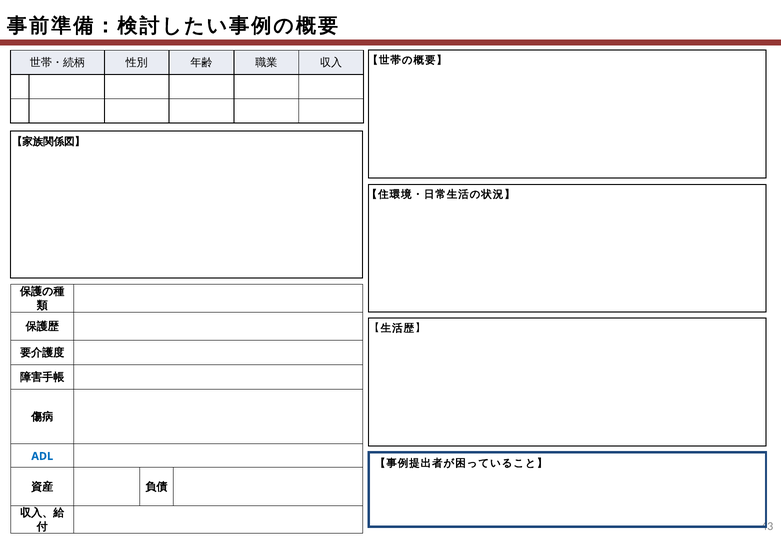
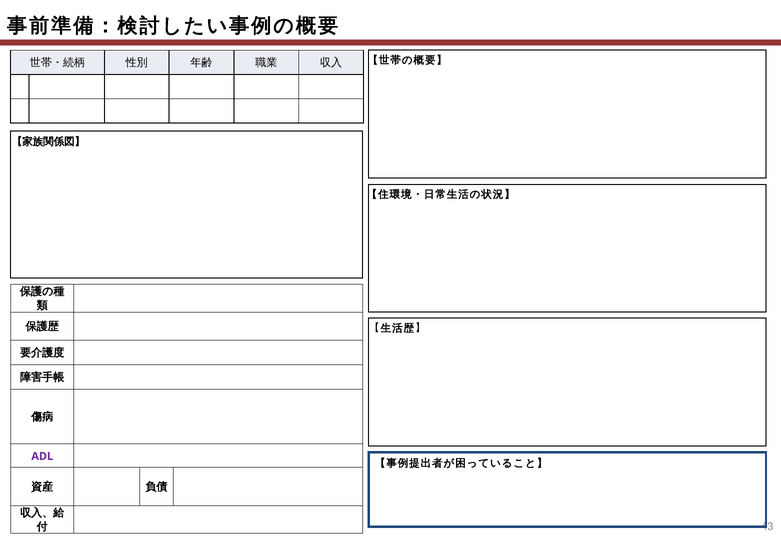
ADL colour: blue -> purple
